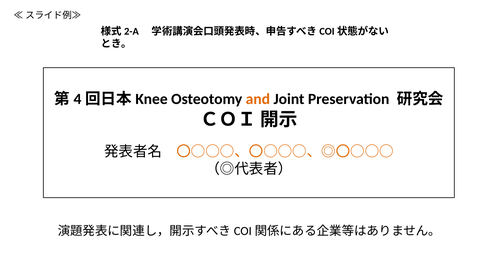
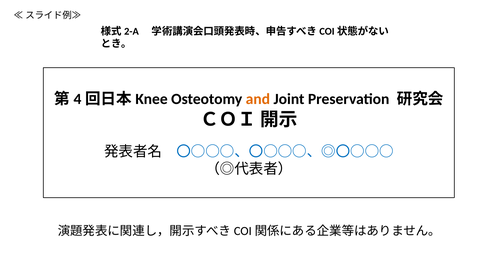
〇○○○、〇○○○、◎〇○○○ colour: orange -> blue
